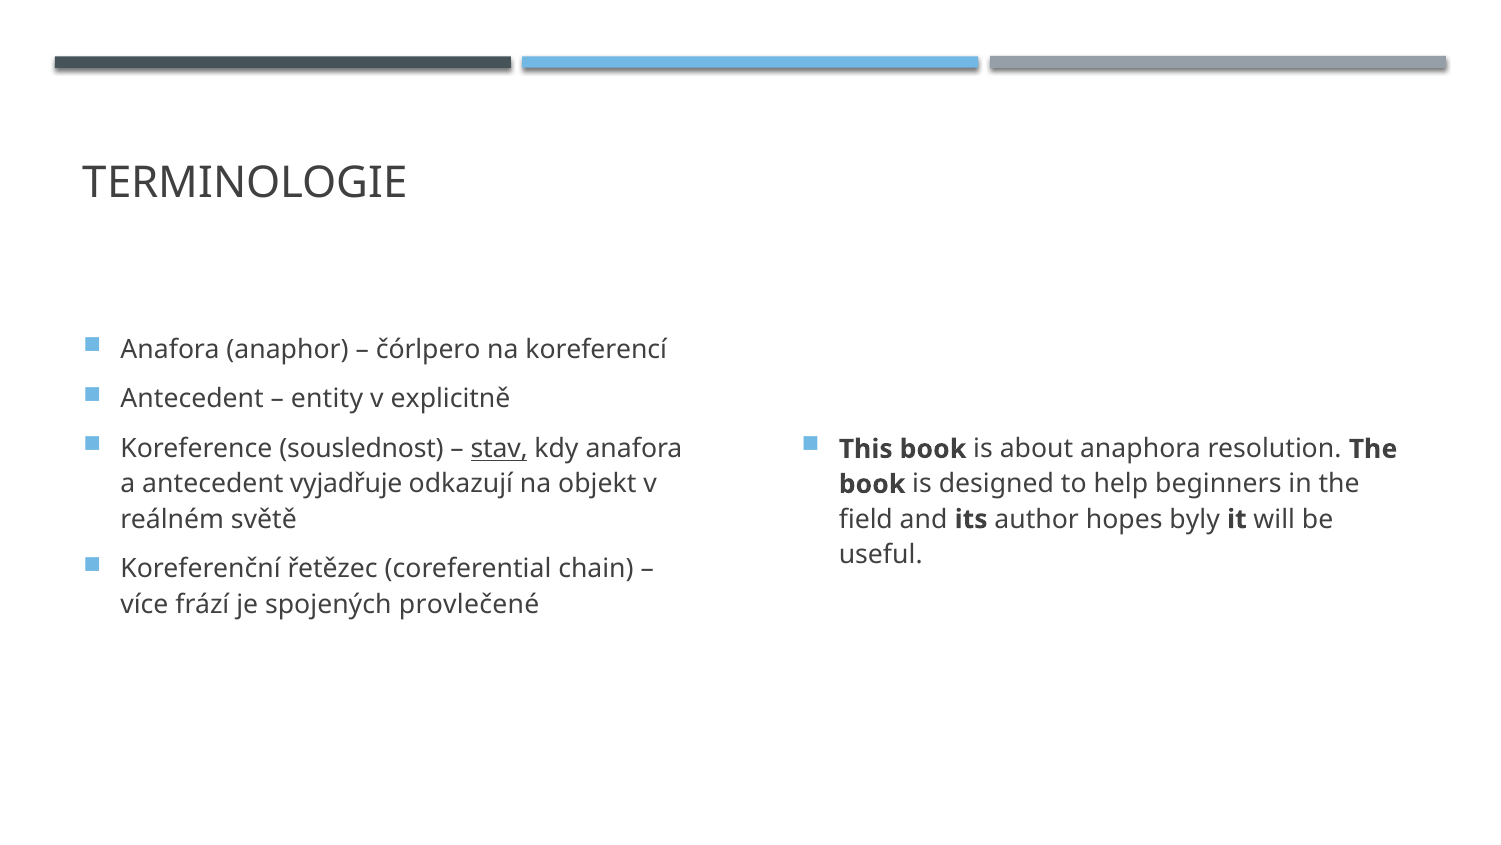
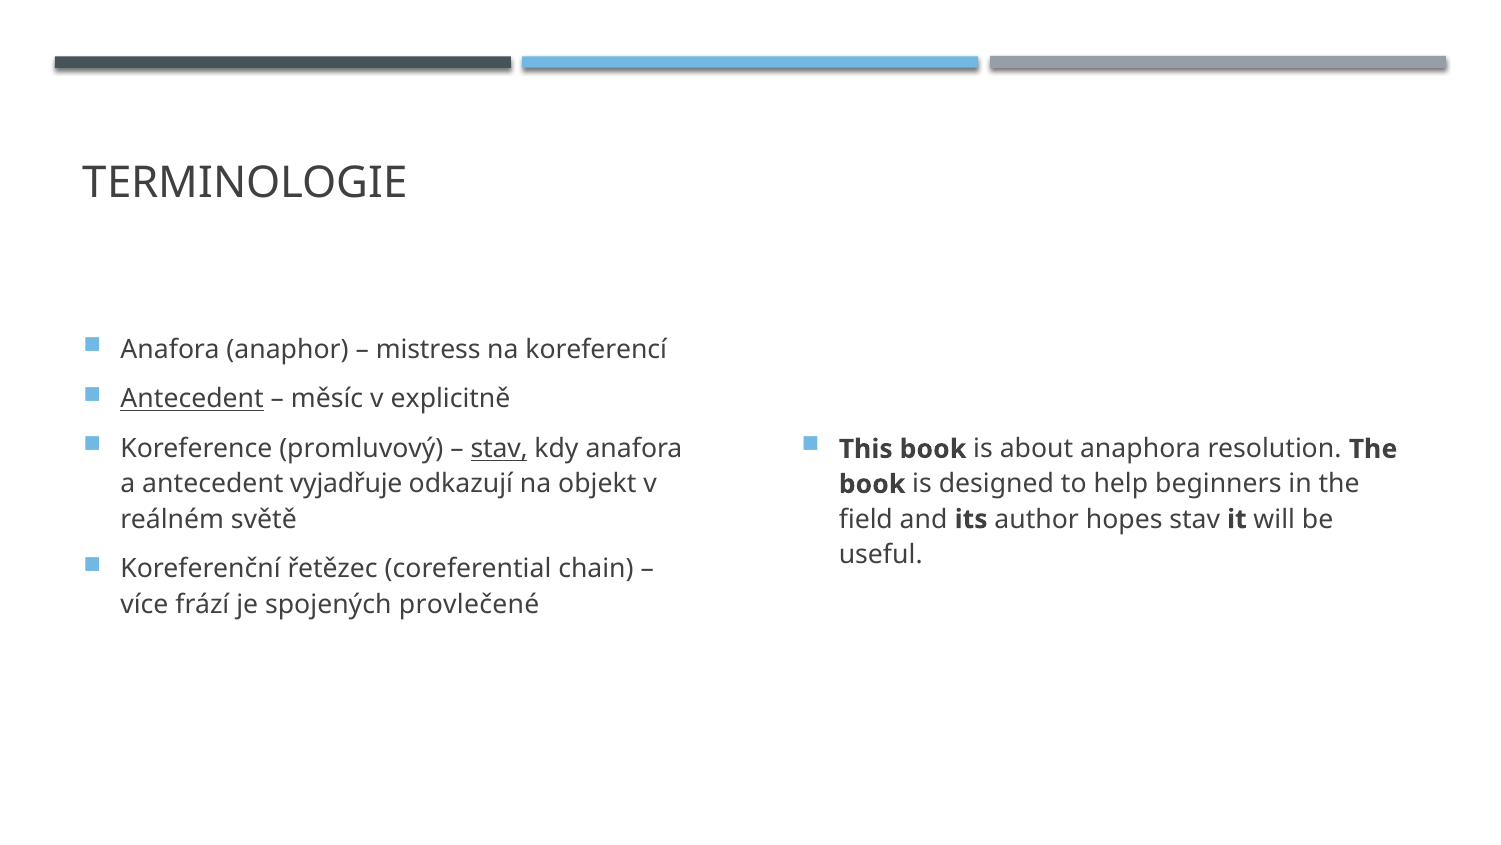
čórlpero: čórlpero -> mistress
Antecedent at (192, 399) underline: none -> present
entity: entity -> měsíc
souslednost: souslednost -> promluvový
hopes byly: byly -> stav
